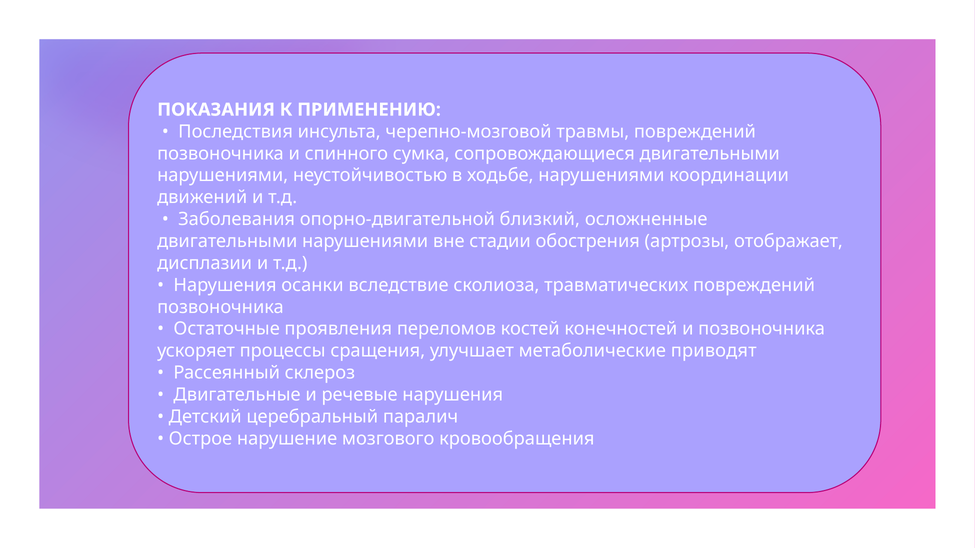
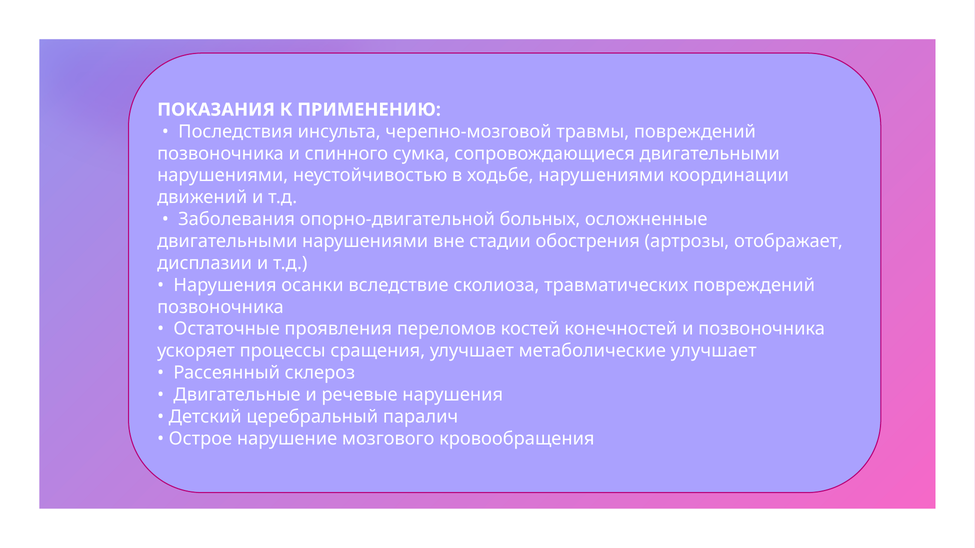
близкий: близкий -> больных
метаболические приводят: приводят -> улучшает
